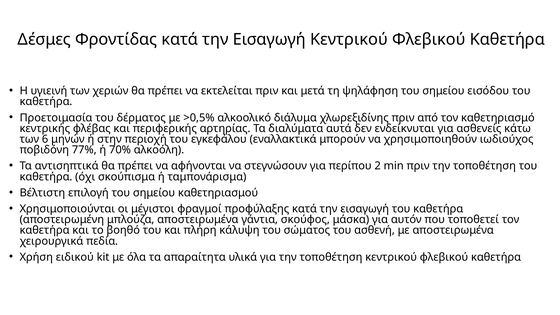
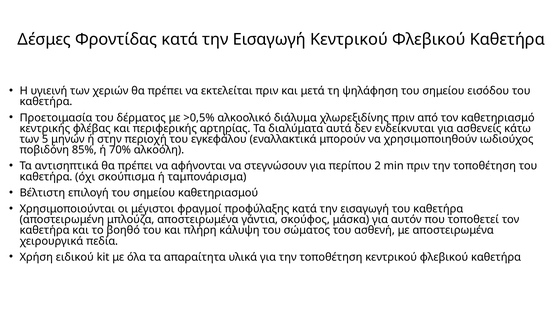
6: 6 -> 5
77%: 77% -> 85%
